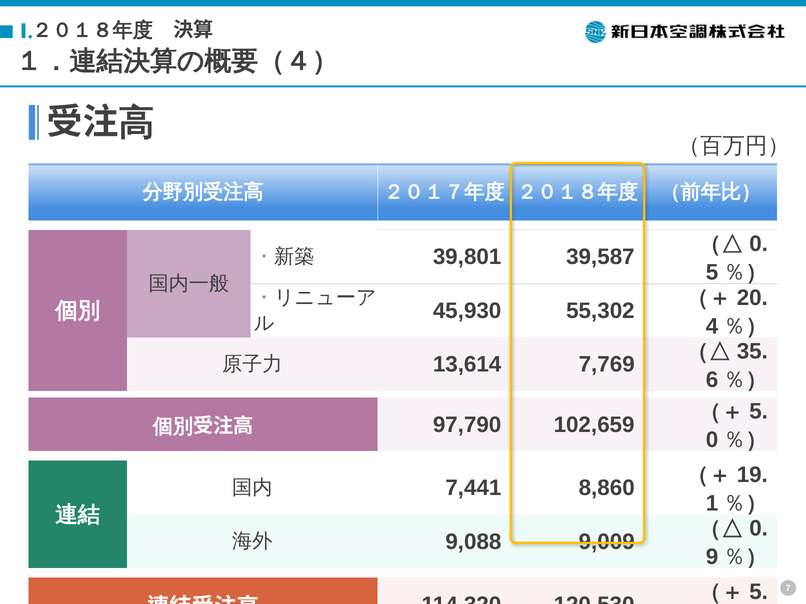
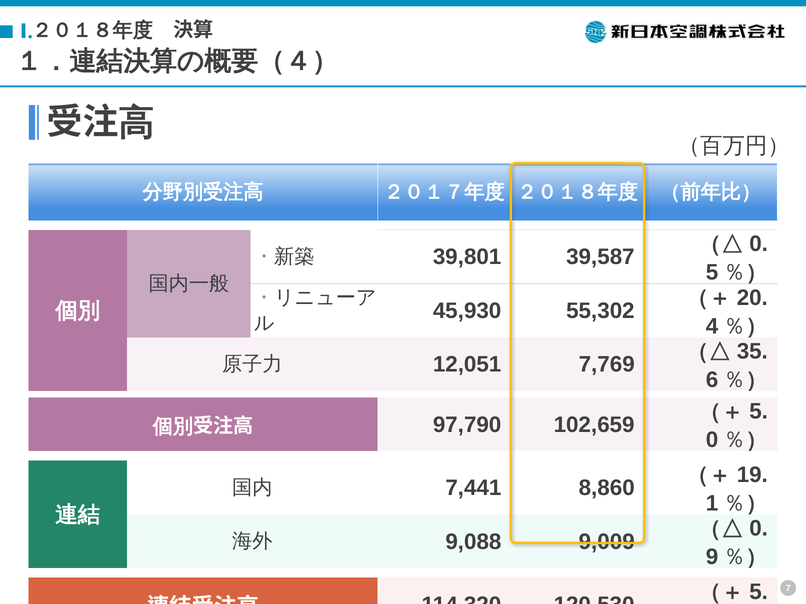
13,614: 13,614 -> 12,051
